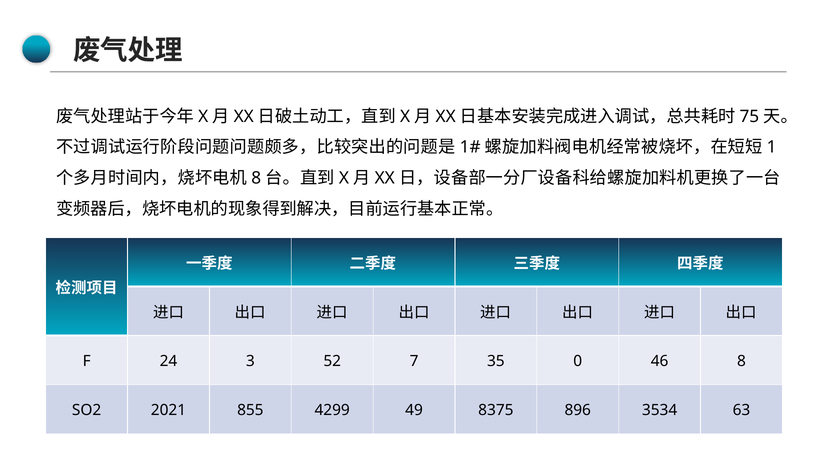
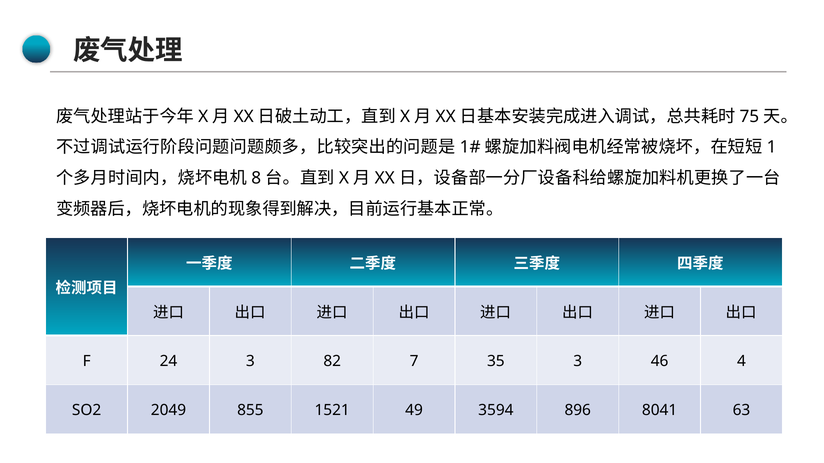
52: 52 -> 82
35 0: 0 -> 3
46 8: 8 -> 4
2021: 2021 -> 2049
4299: 4299 -> 1521
8375: 8375 -> 3594
3534: 3534 -> 8041
